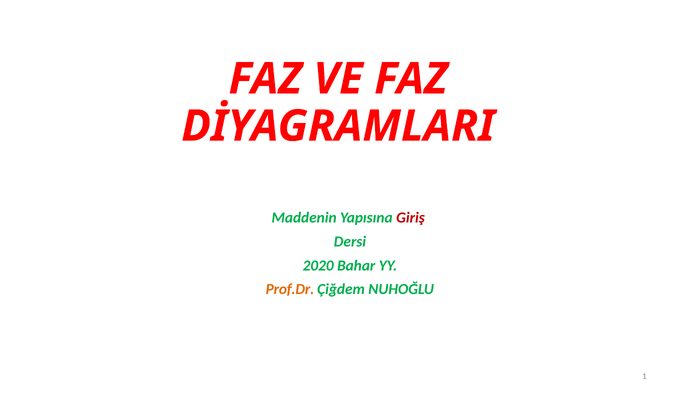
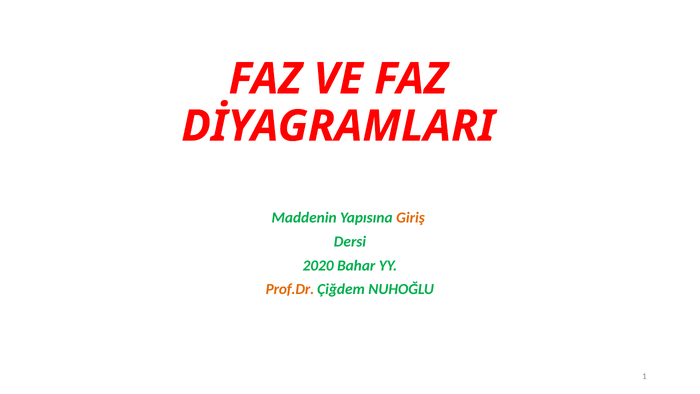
Giriş colour: red -> orange
